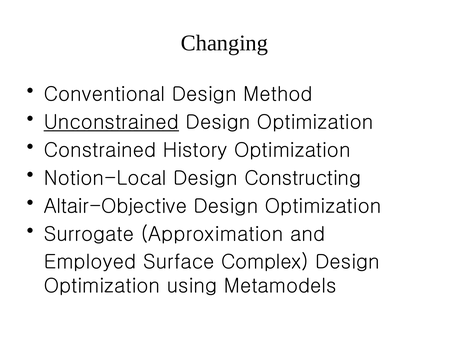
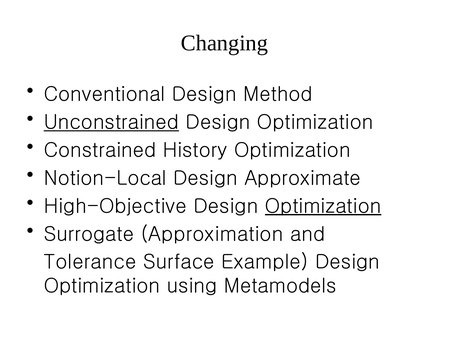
Constructing: Constructing -> Approximate
Altair-Objective: Altair-Objective -> High-Objective
Optimization at (323, 206) underline: none -> present
Employed: Employed -> Tolerance
Complex: Complex -> Example
